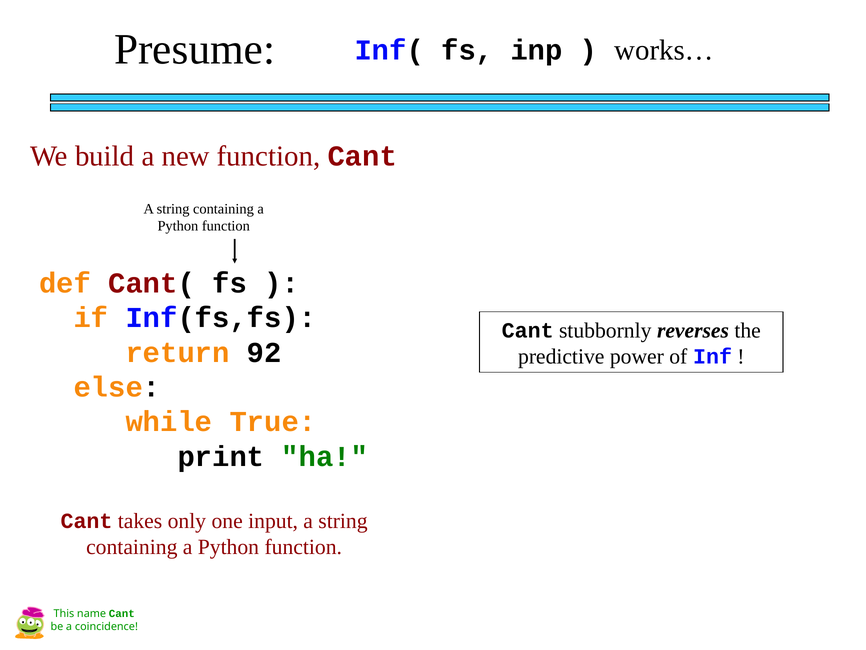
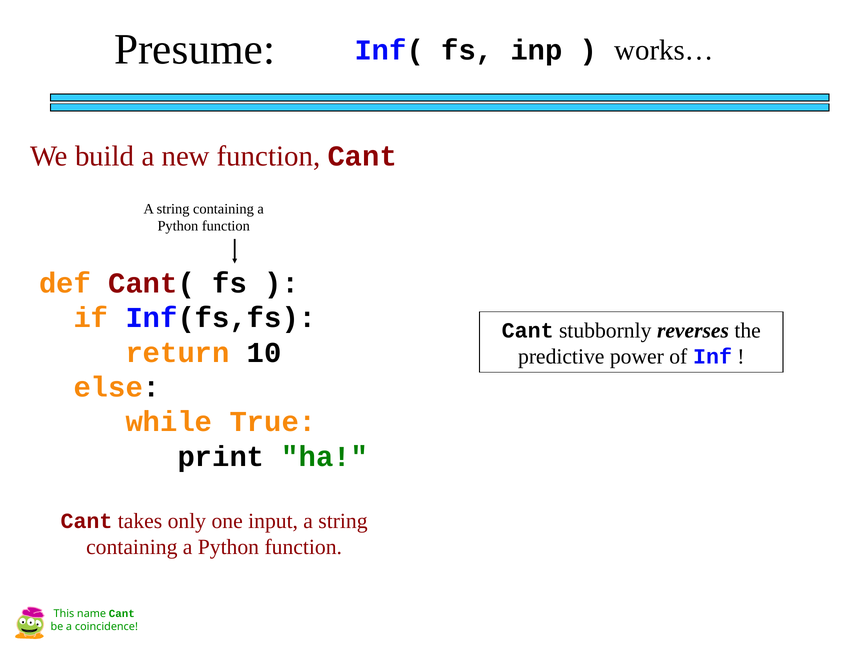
92: 92 -> 10
